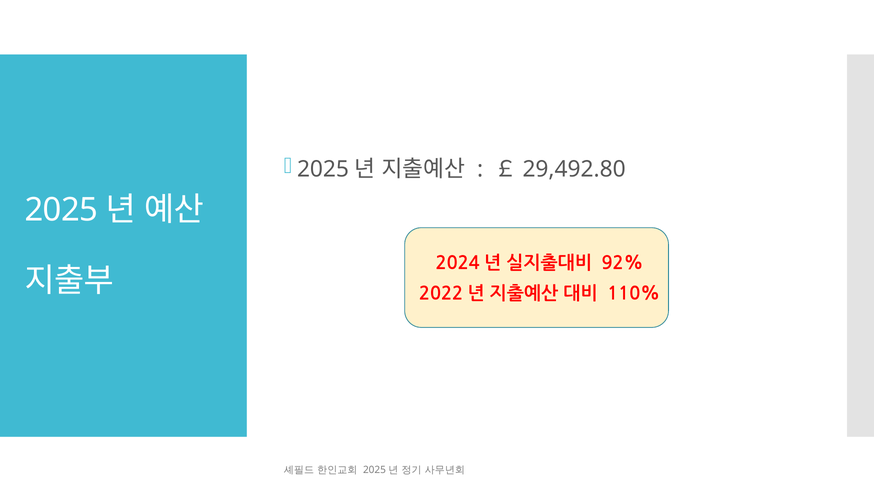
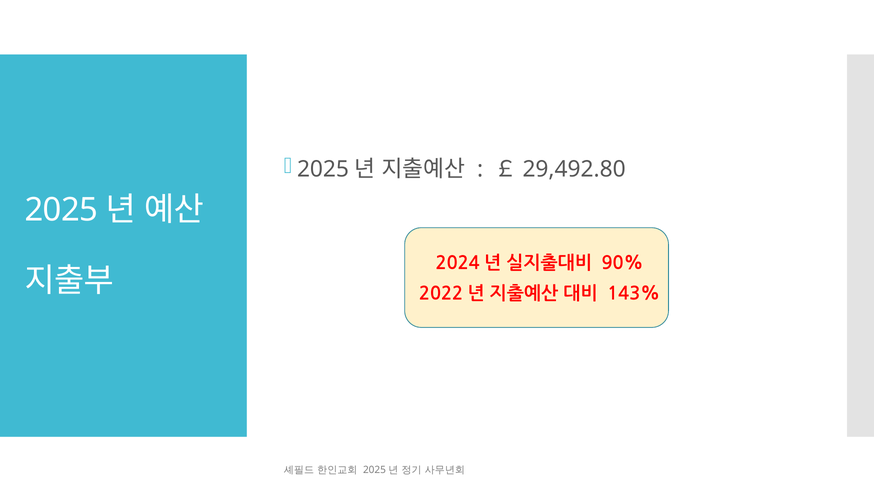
92%: 92% -> 90%
110%: 110% -> 143%
